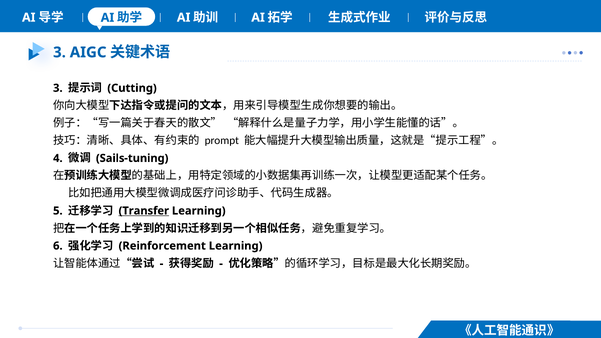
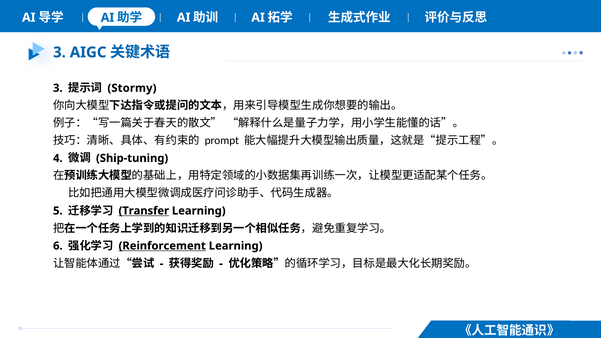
Cutting: Cutting -> Stormy
Sails-tuning: Sails-tuning -> Ship-tuning
Reinforcement underline: none -> present
